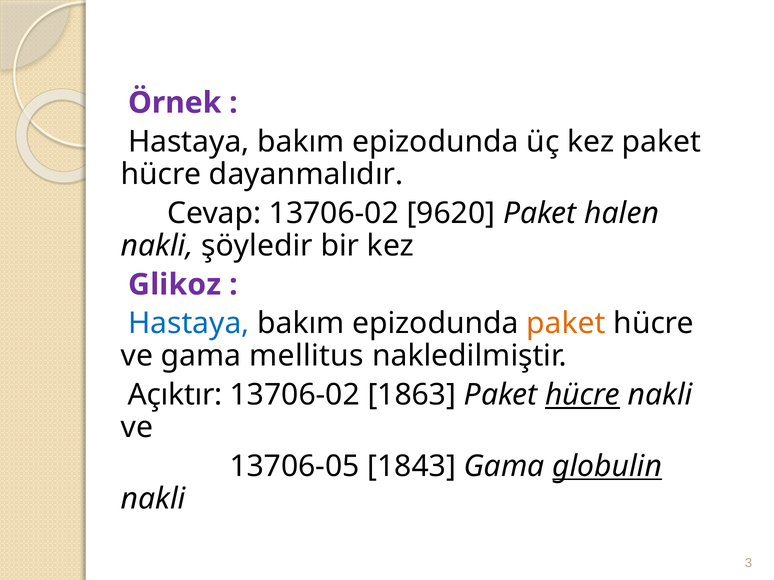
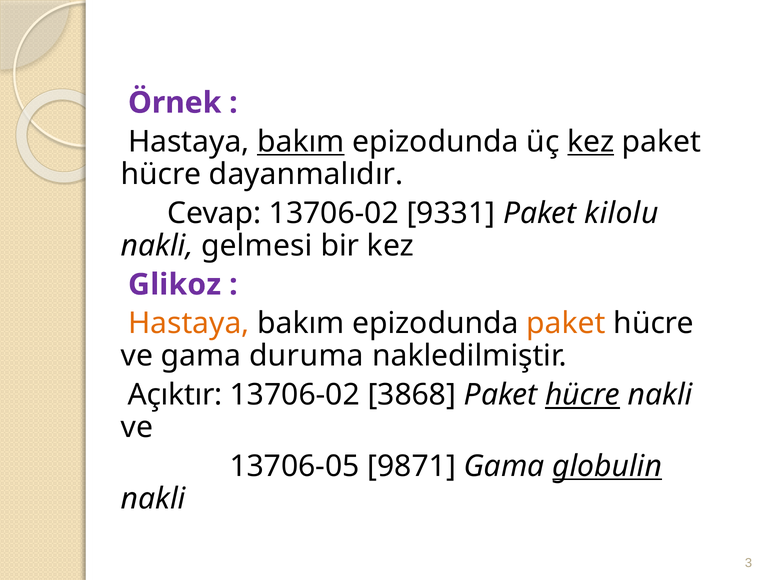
bakım at (301, 142) underline: none -> present
kez at (591, 142) underline: none -> present
9620: 9620 -> 9331
halen: halen -> kilolu
şöyledir: şöyledir -> gelmesi
Hastaya at (189, 324) colour: blue -> orange
mellitus: mellitus -> duruma
1863: 1863 -> 3868
1843: 1843 -> 9871
